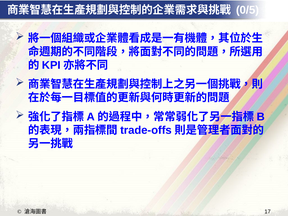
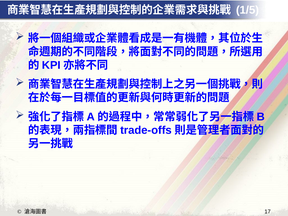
0/5: 0/5 -> 1/5
